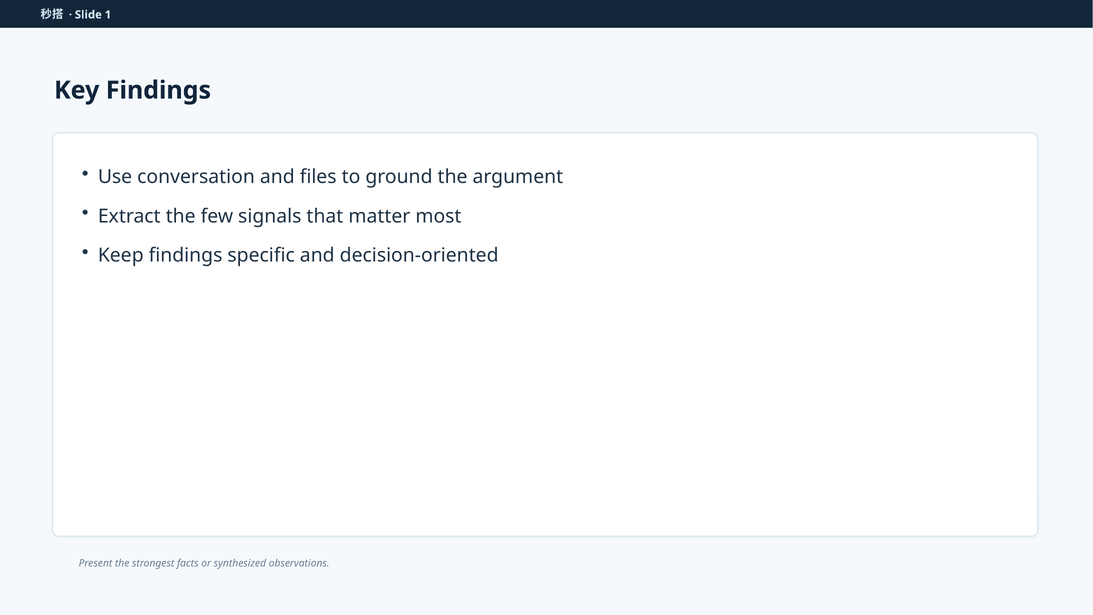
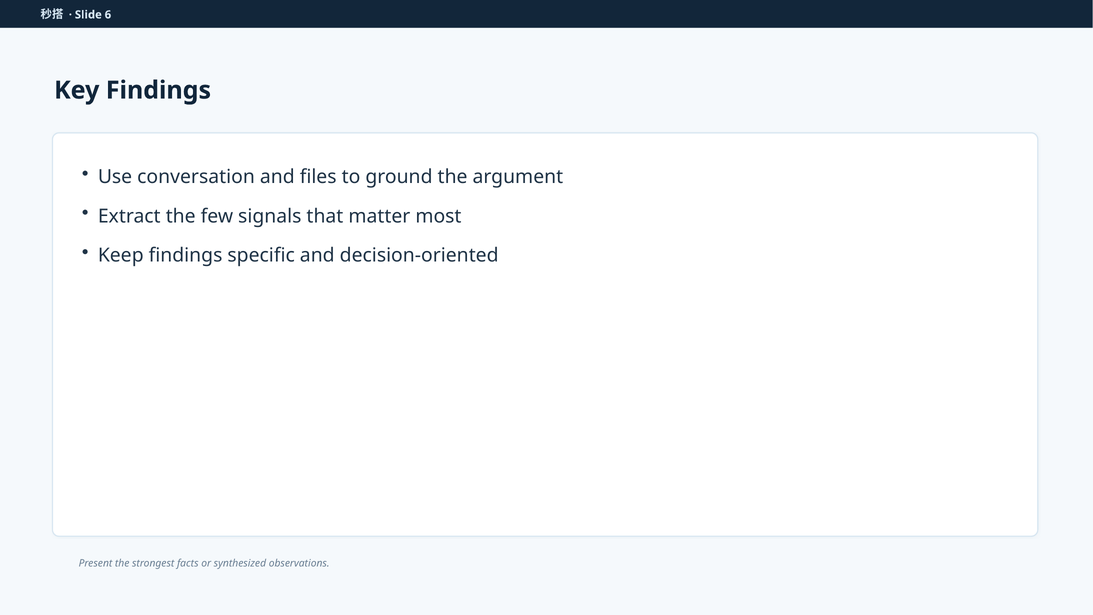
1: 1 -> 6
